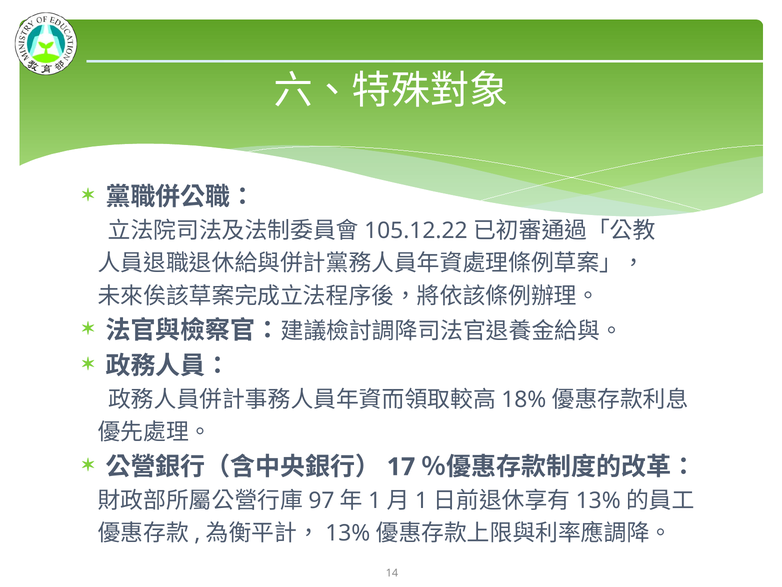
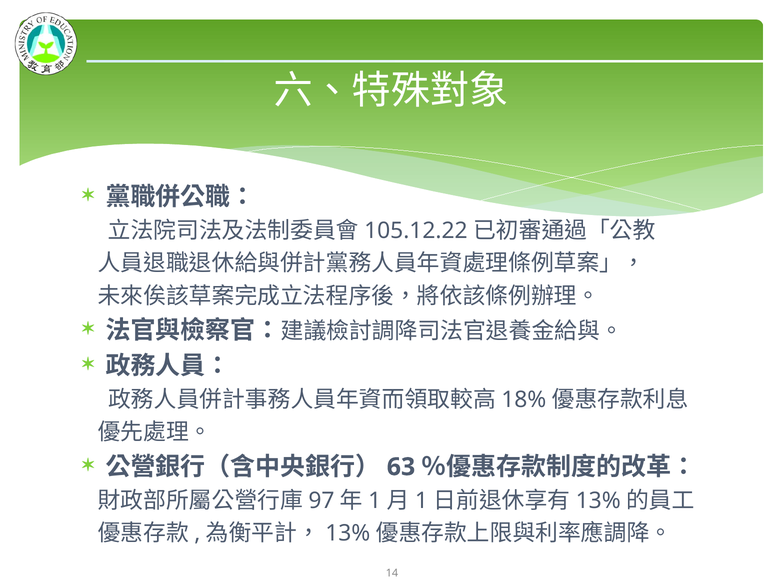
17: 17 -> 63
